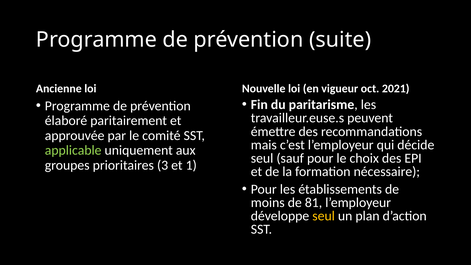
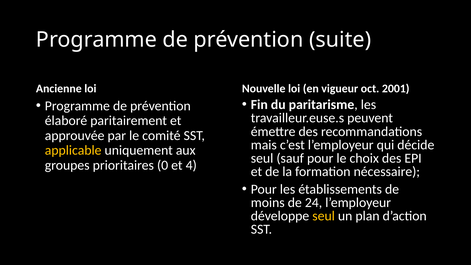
2021: 2021 -> 2001
applicable colour: light green -> yellow
3: 3 -> 0
1: 1 -> 4
81: 81 -> 24
